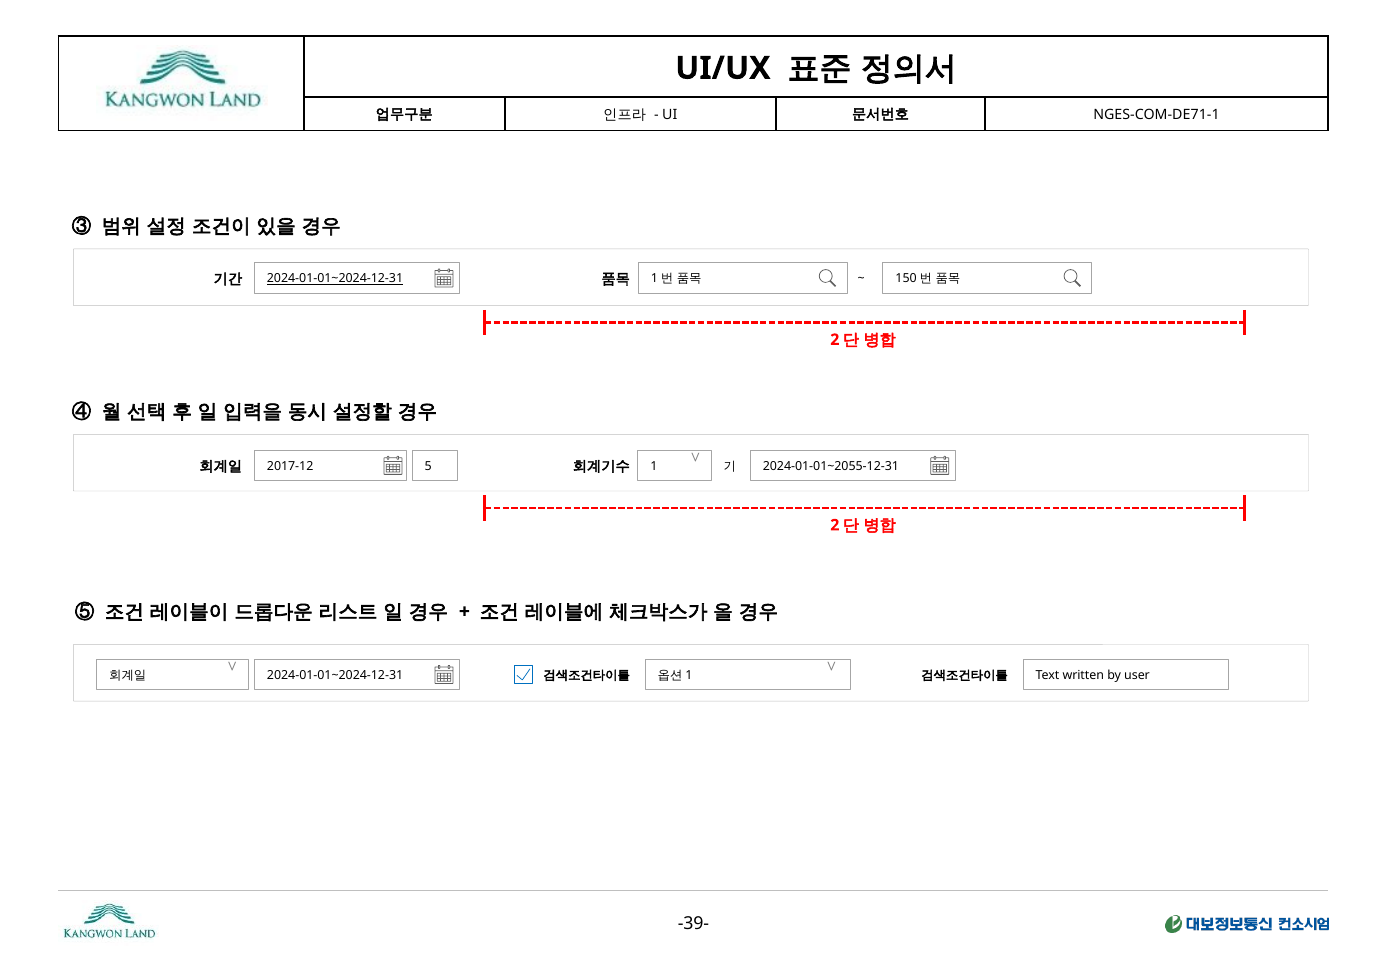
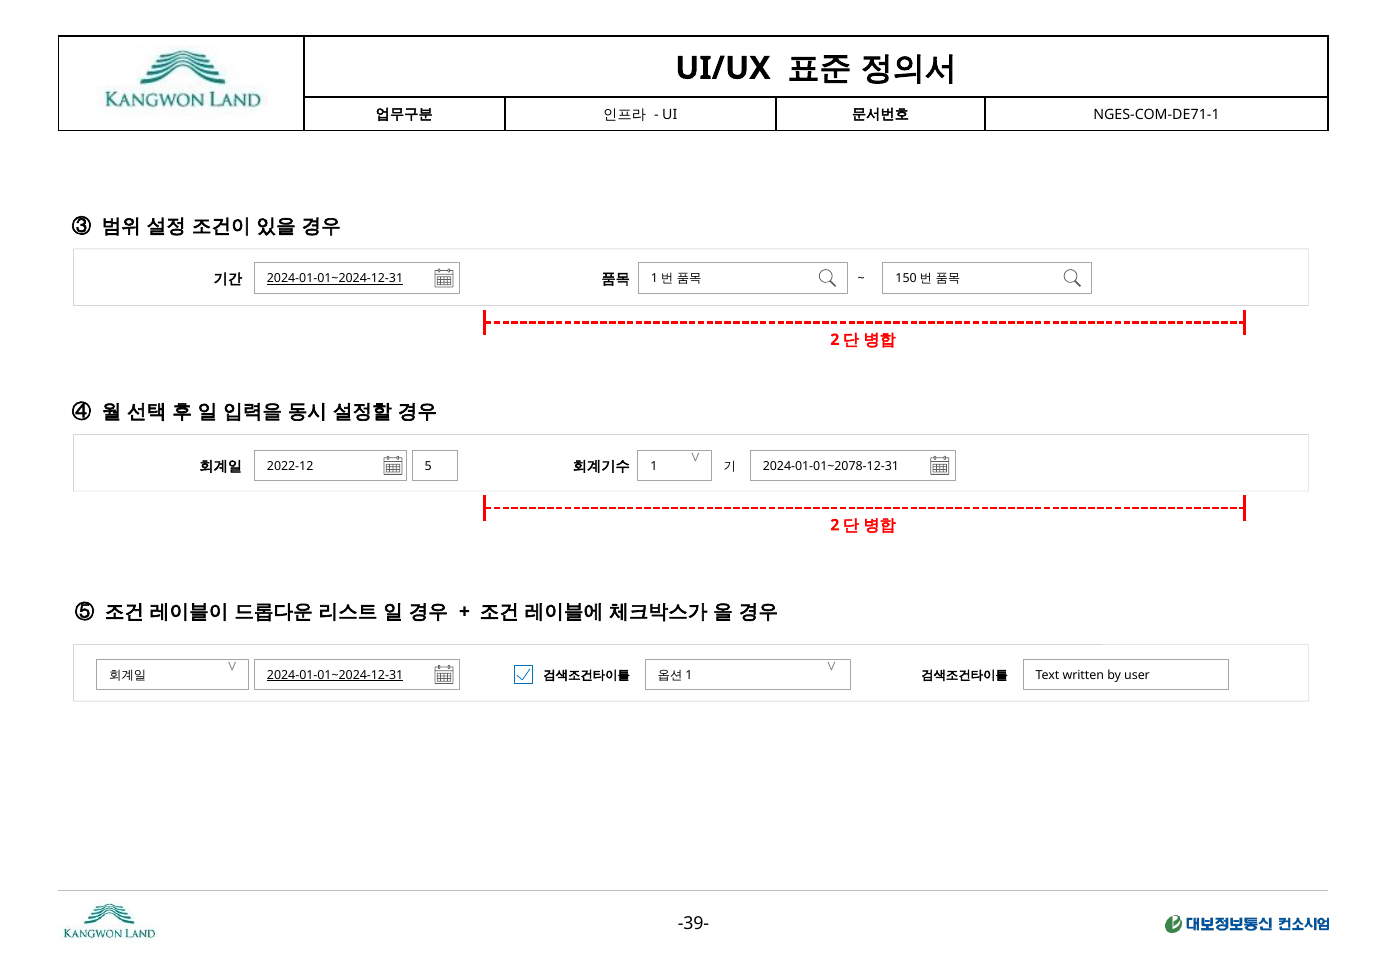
2017-12: 2017-12 -> 2022-12
2024-01-01~2055-12-31: 2024-01-01~2055-12-31 -> 2024-01-01~2078-12-31
2024-01-01~2024-12-31 at (335, 675) underline: none -> present
